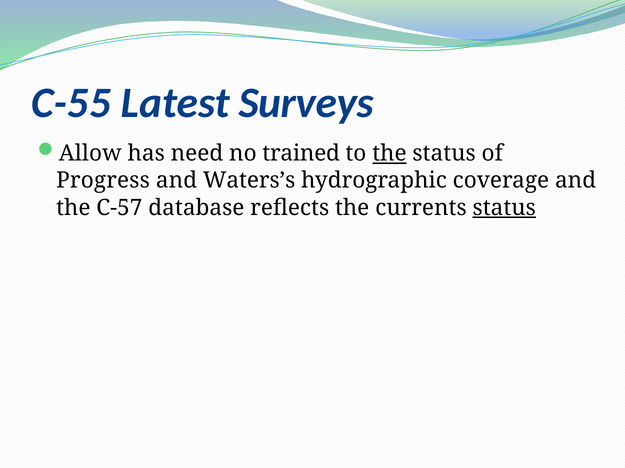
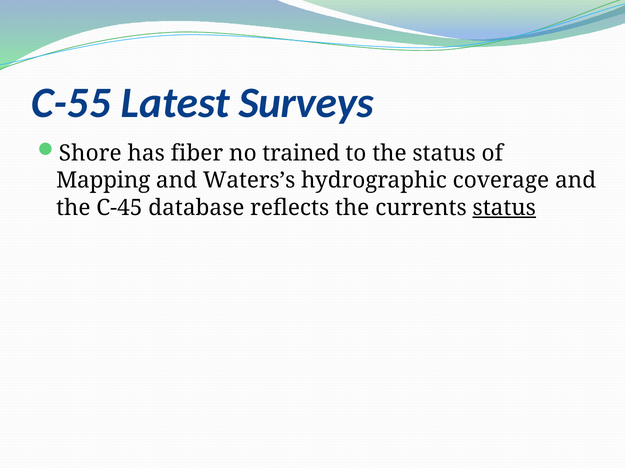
Allow: Allow -> Shore
need: need -> fiber
the at (389, 154) underline: present -> none
Progress: Progress -> Mapping
C-57: C-57 -> C-45
